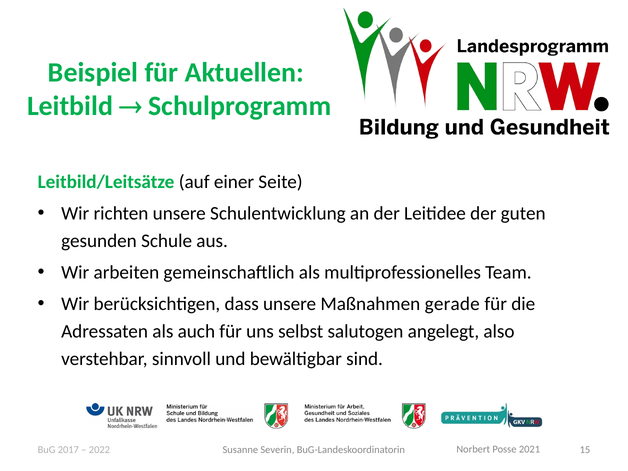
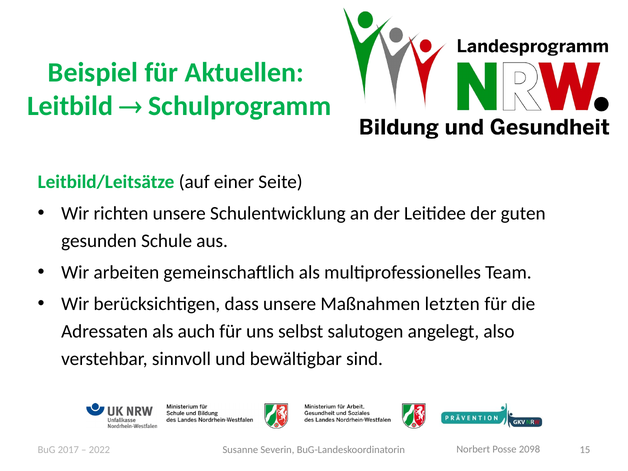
gerade: gerade -> letzten
2021: 2021 -> 2098
